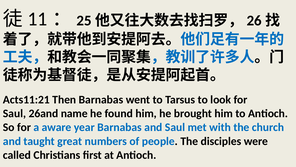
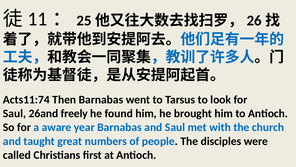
Acts11:21: Acts11:21 -> Acts11:74
name: name -> freely
